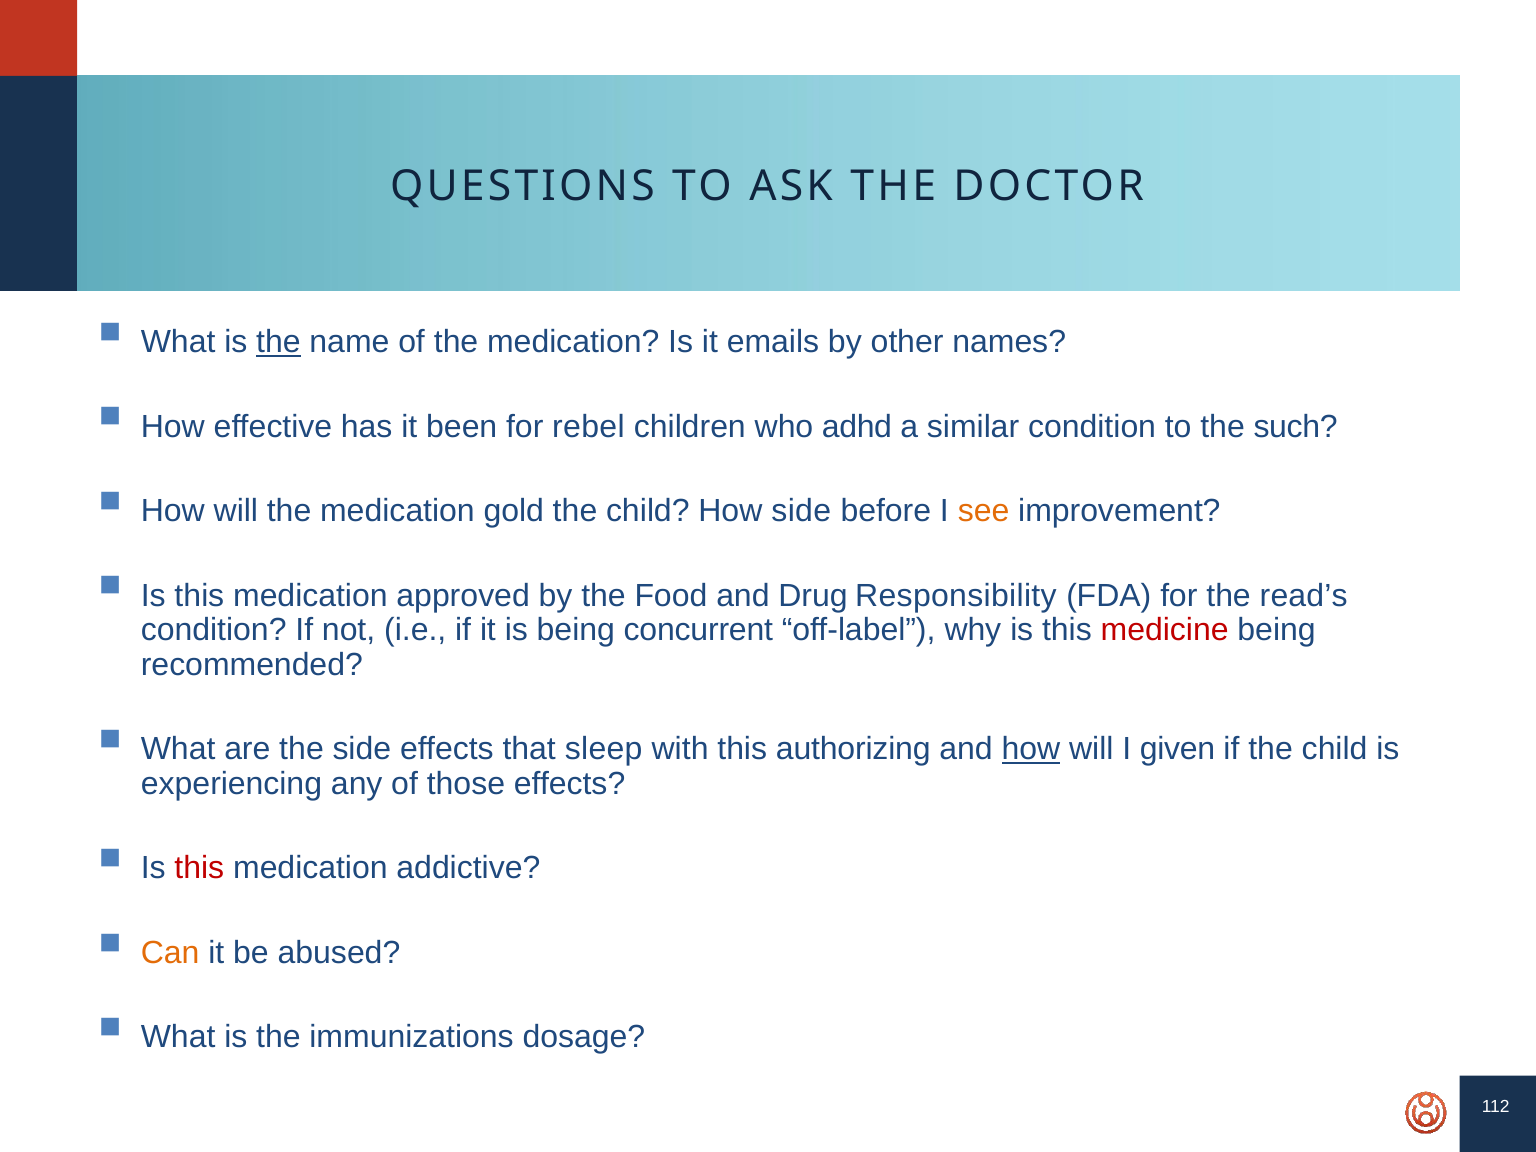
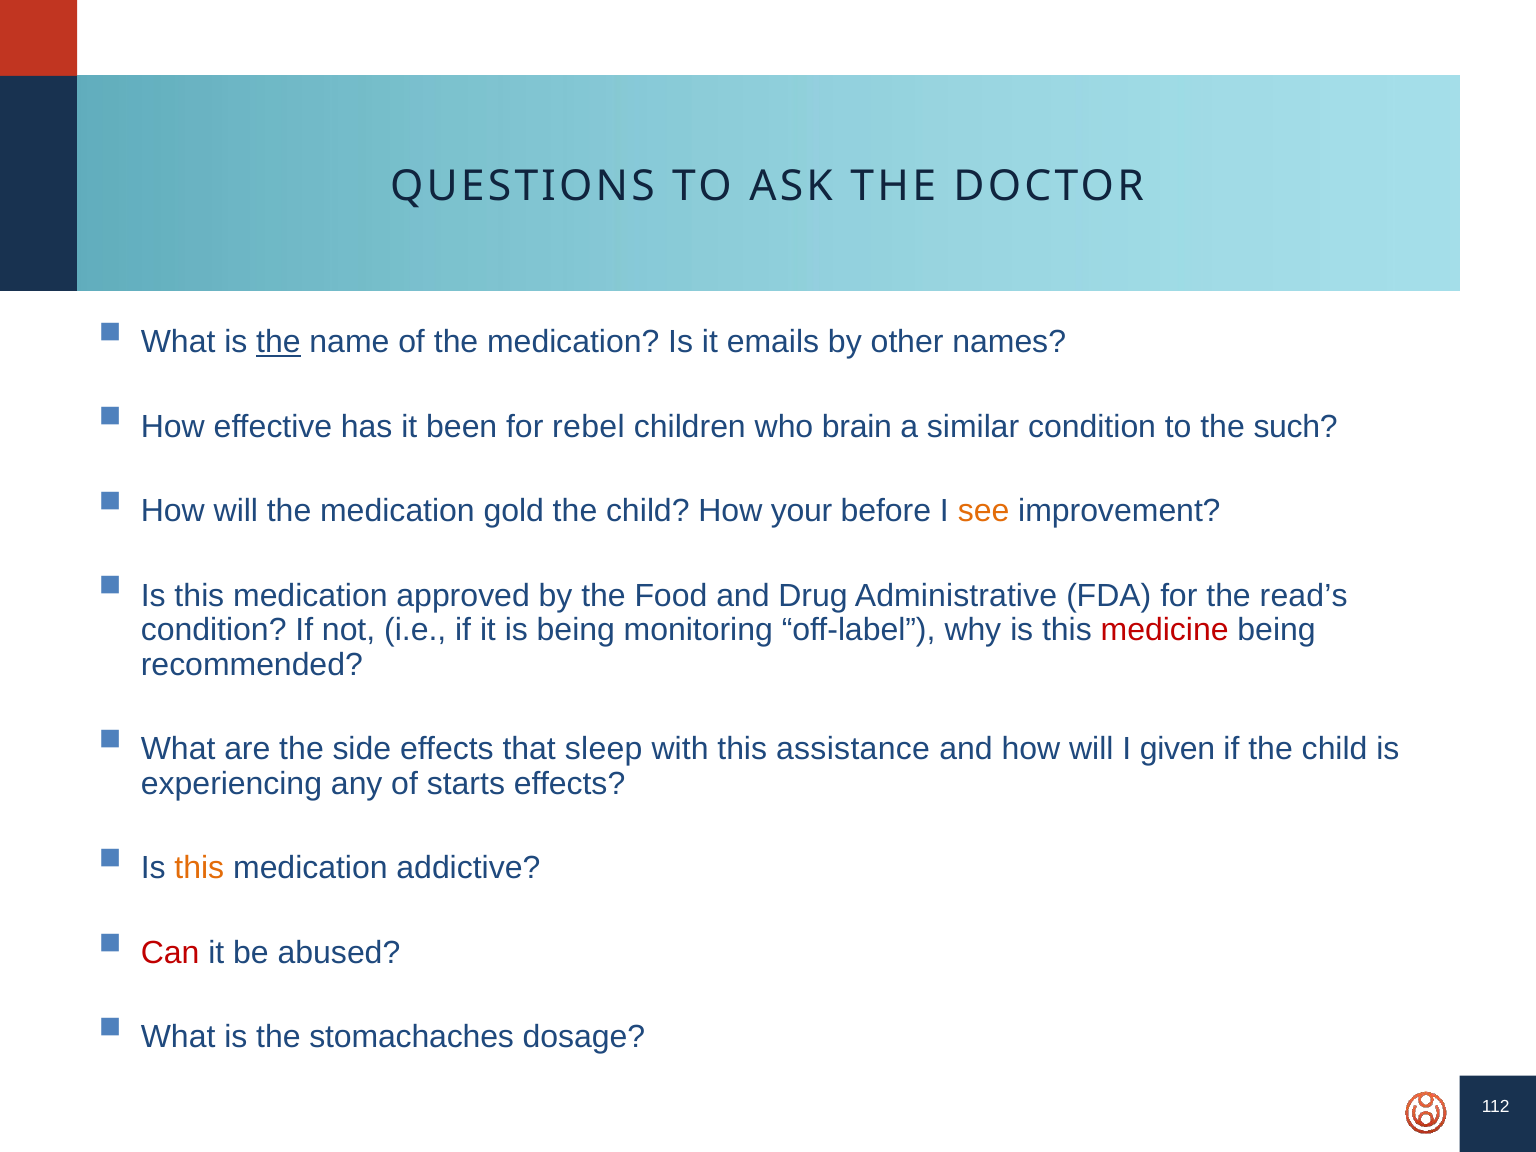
adhd: adhd -> brain
How side: side -> your
Responsibility: Responsibility -> Administrative
concurrent: concurrent -> monitoring
authorizing: authorizing -> assistance
how at (1031, 749) underline: present -> none
those: those -> starts
this at (199, 868) colour: red -> orange
Can colour: orange -> red
immunizations: immunizations -> stomachaches
